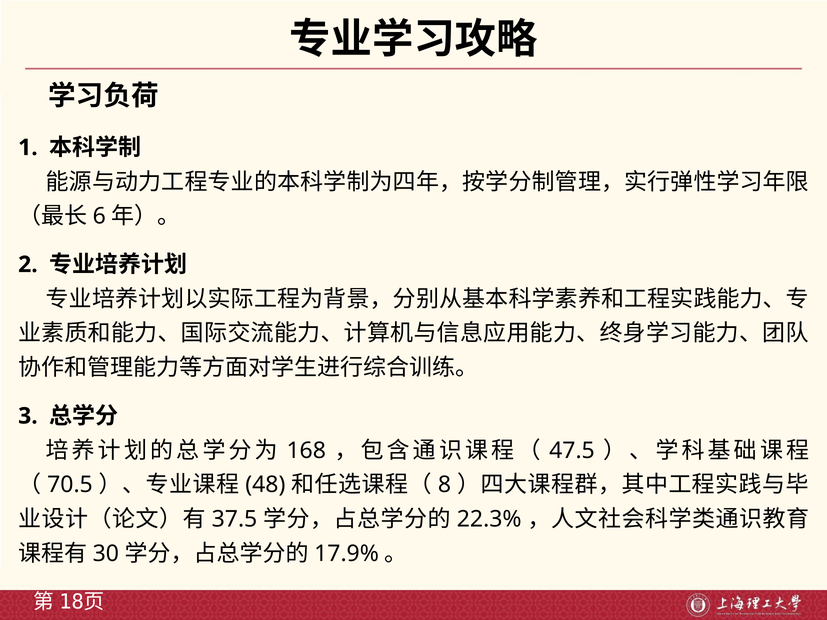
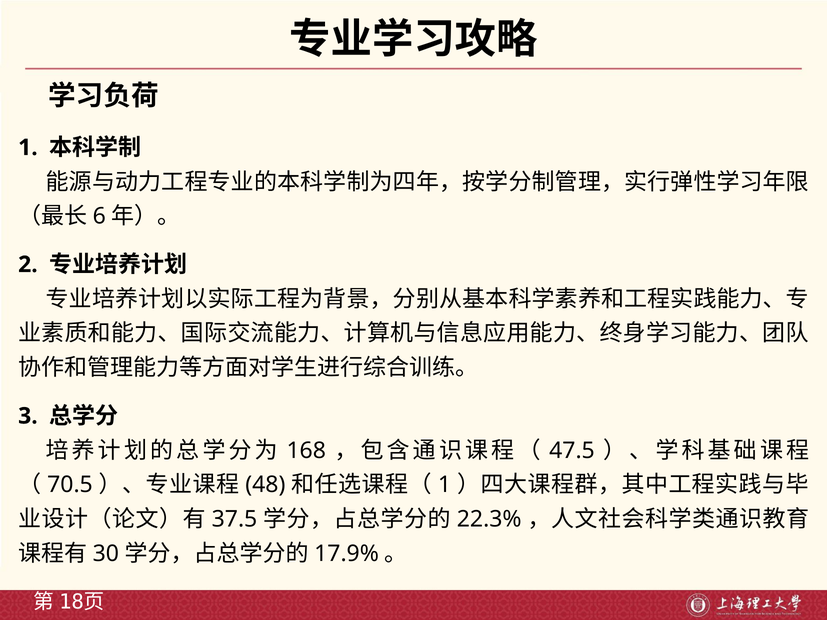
8 at (445, 485): 8 -> 1
